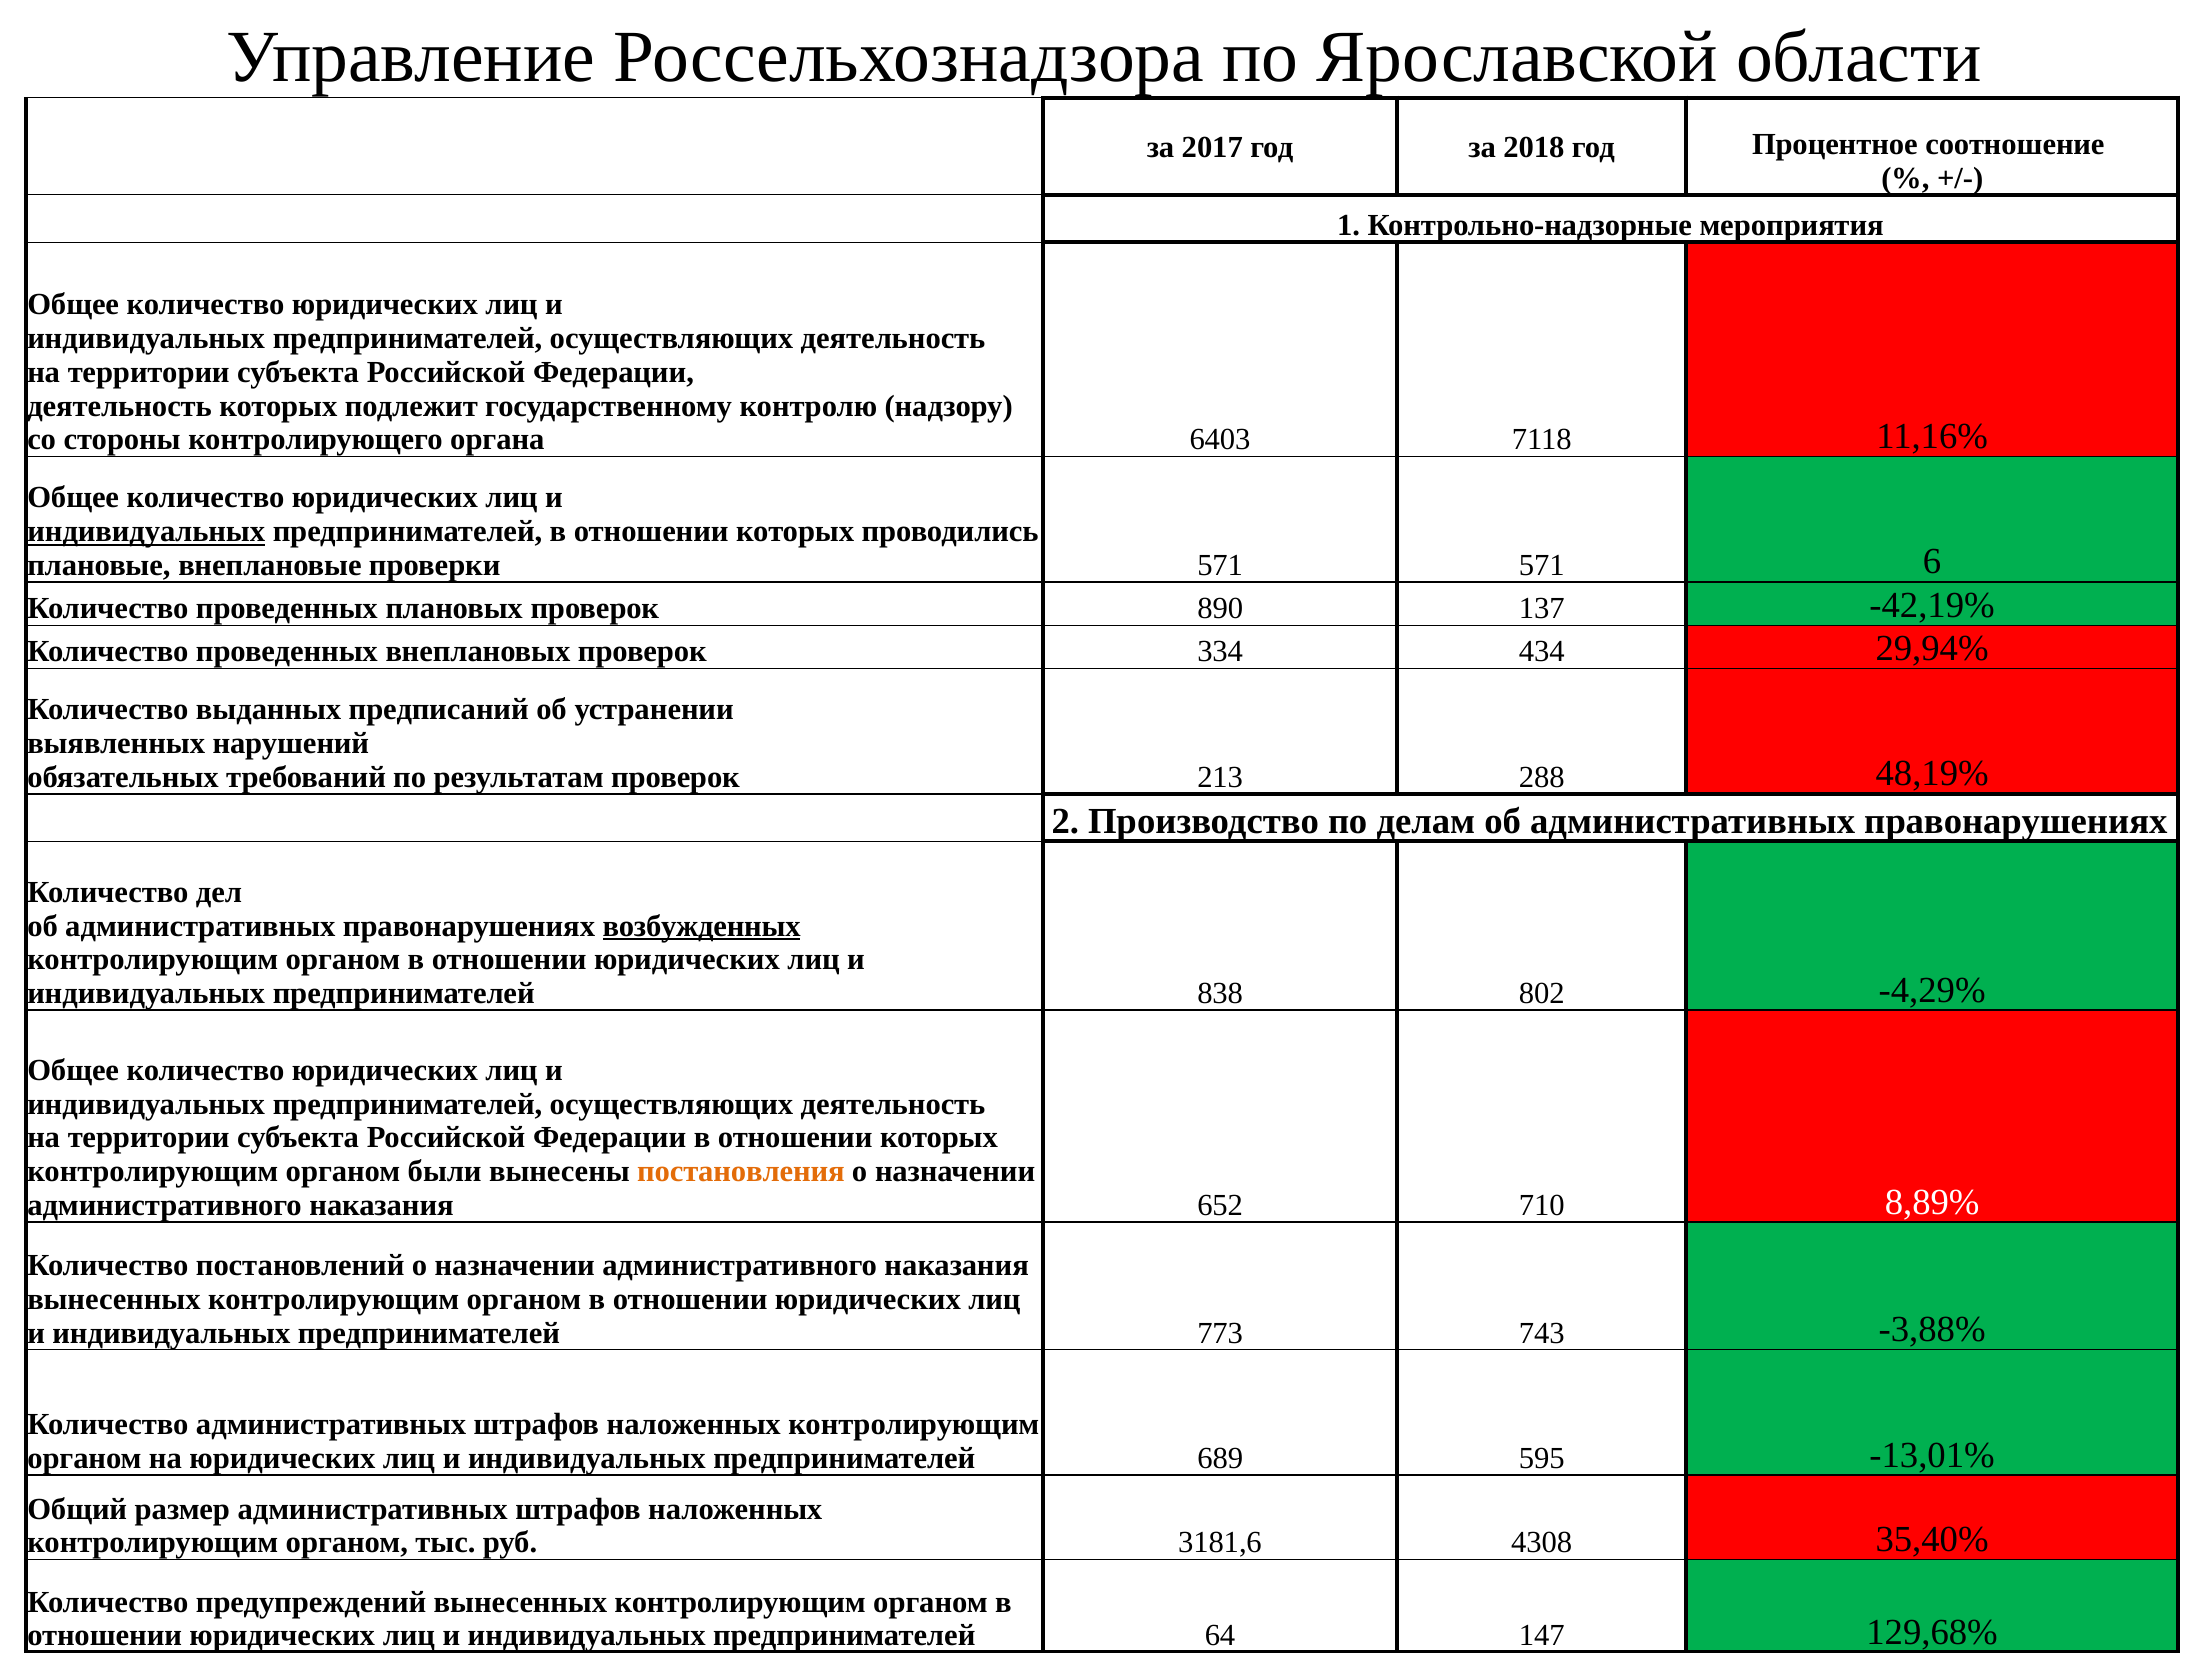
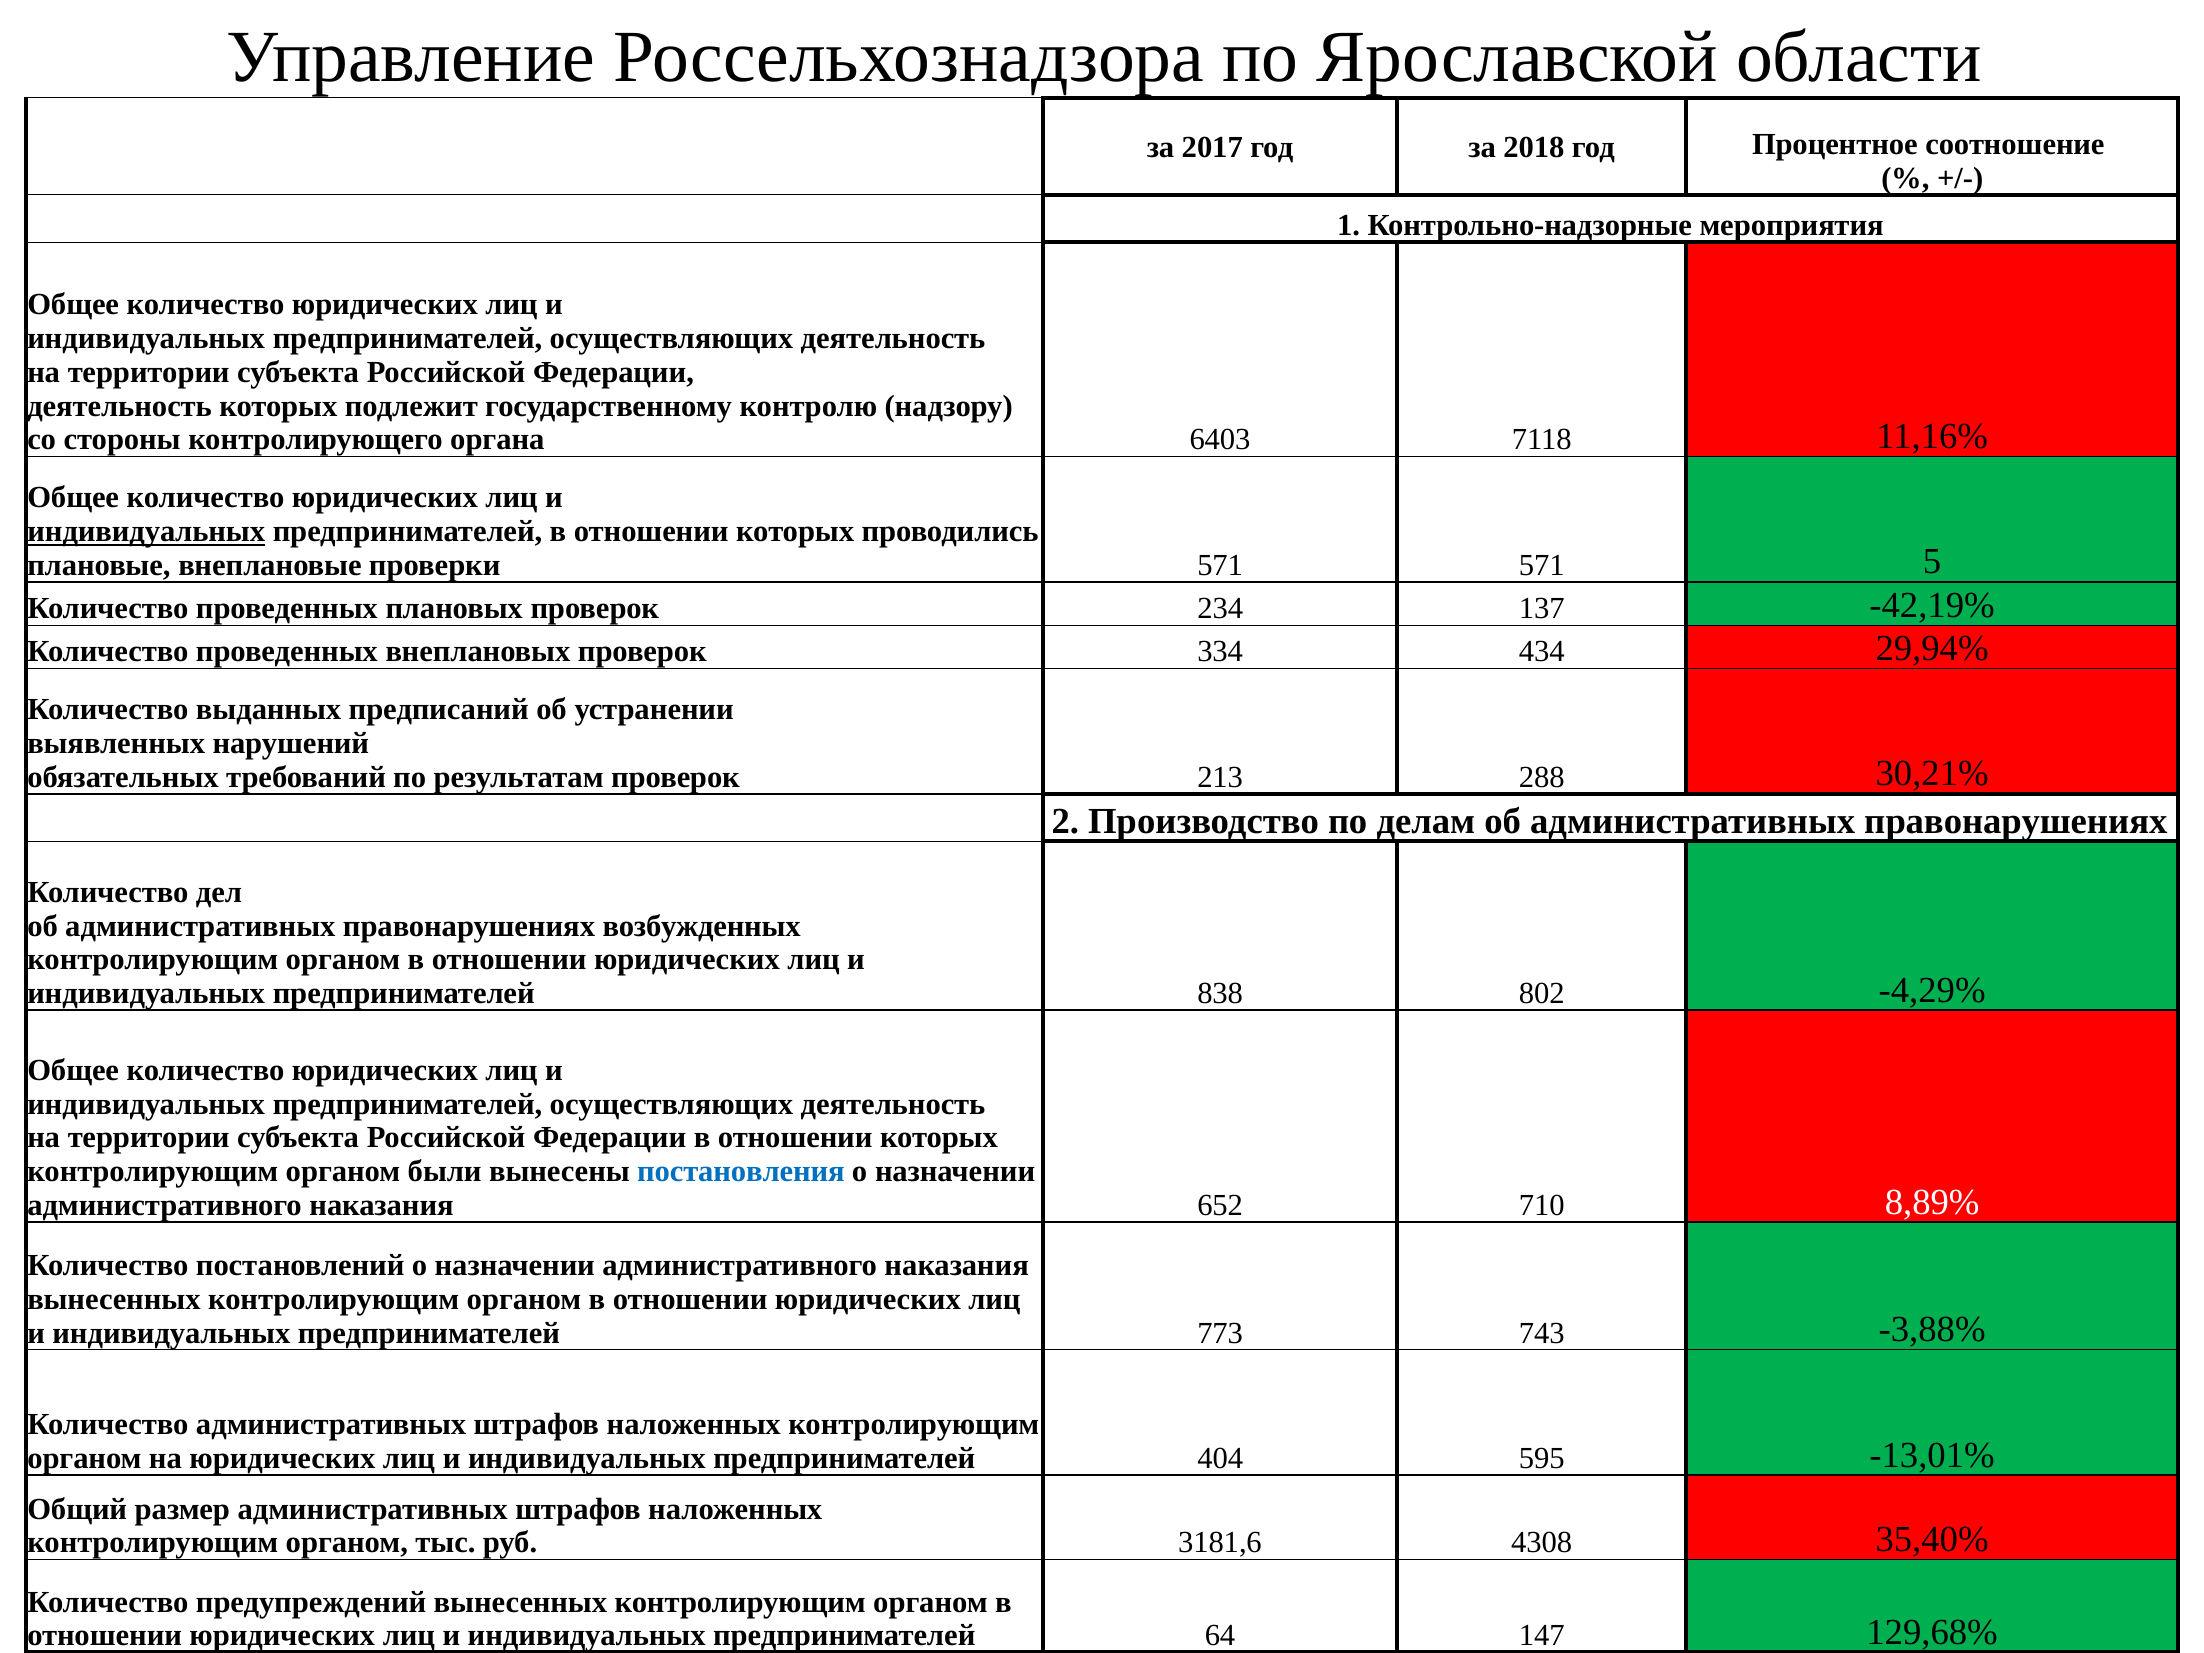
6: 6 -> 5
890: 890 -> 234
48,19%: 48,19% -> 30,21%
возбужденных underline: present -> none
постановления colour: orange -> blue
689: 689 -> 404
